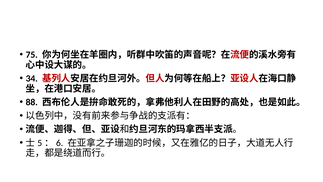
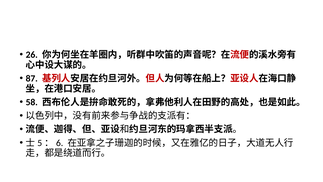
75: 75 -> 26
34: 34 -> 87
88: 88 -> 58
